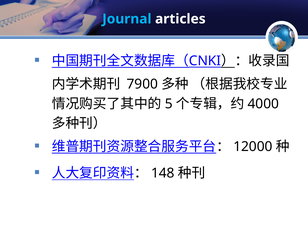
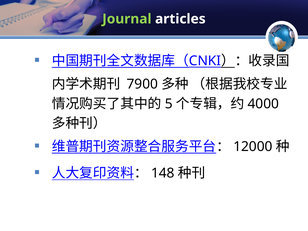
Journal colour: light blue -> light green
